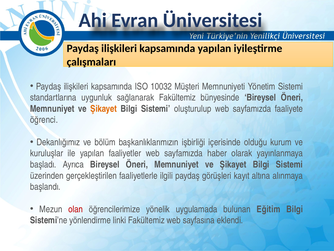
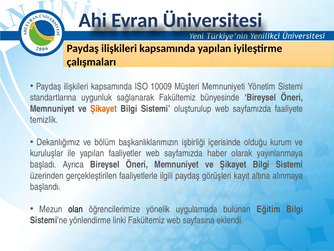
10032: 10032 -> 10009
öğrenci: öğrenci -> temizlik
olan colour: red -> black
